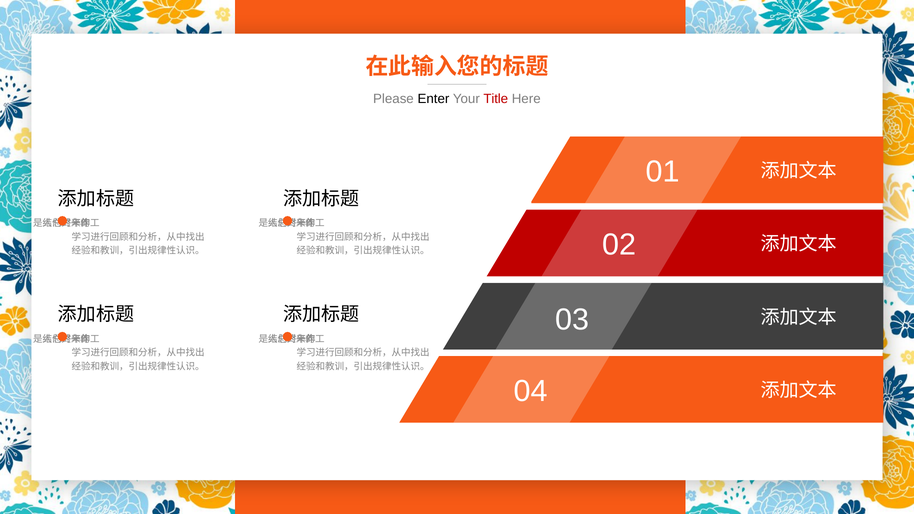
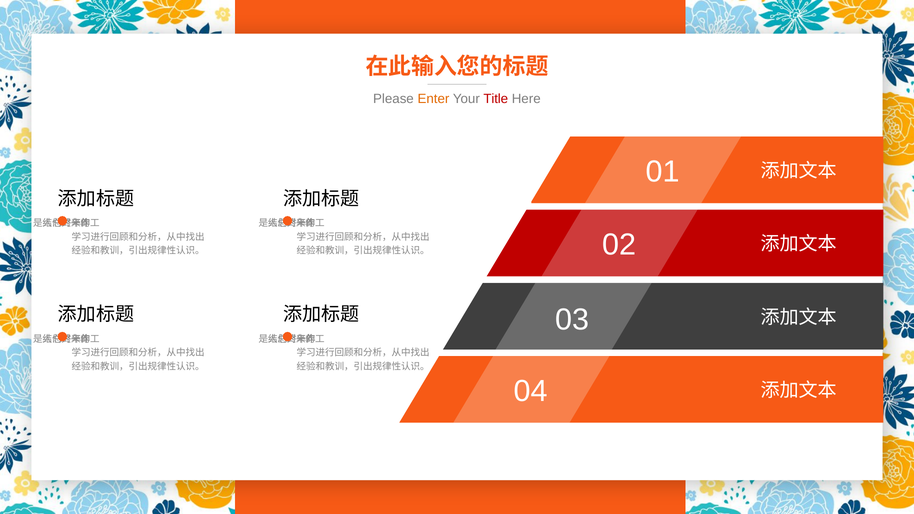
Enter colour: black -> orange
